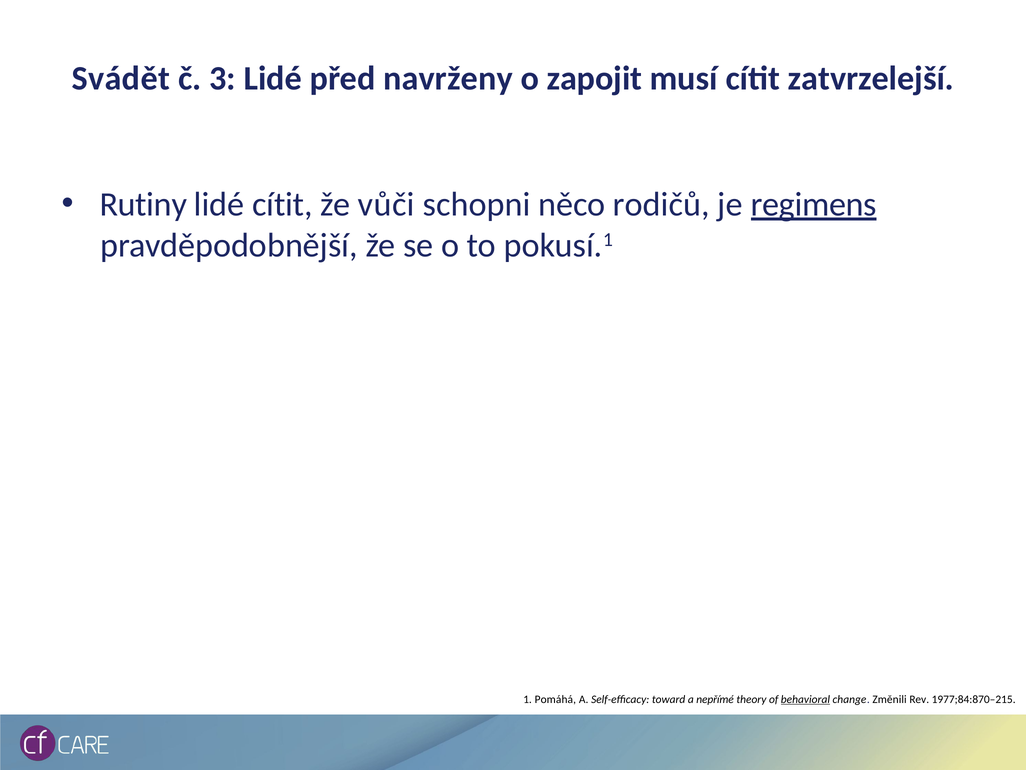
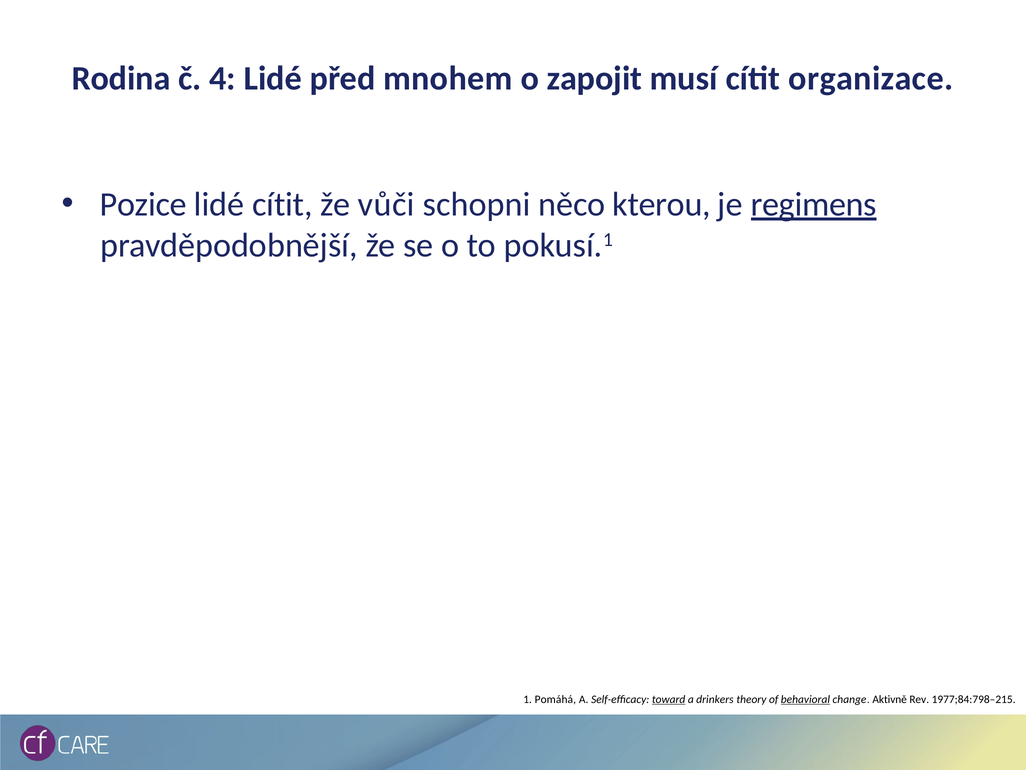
Svádět: Svádět -> Rodina
3: 3 -> 4
navrženy: navrženy -> mnohem
zatvrzelejší: zatvrzelejší -> organizace
Rutiny: Rutiny -> Pozice
rodičů: rodičů -> kterou
toward underline: none -> present
nepřímé: nepřímé -> drinkers
Změnili: Změnili -> Aktivně
1977;84:870–215: 1977;84:870–215 -> 1977;84:798–215
